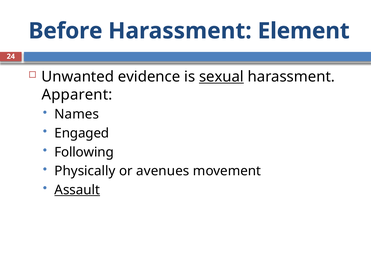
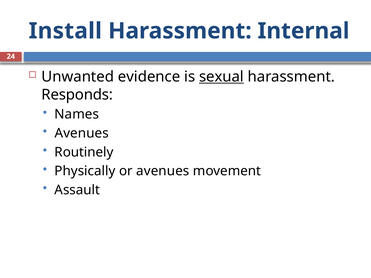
Before: Before -> Install
Element: Element -> Internal
Apparent: Apparent -> Responds
Engaged at (82, 133): Engaged -> Avenues
Following: Following -> Routinely
Assault underline: present -> none
